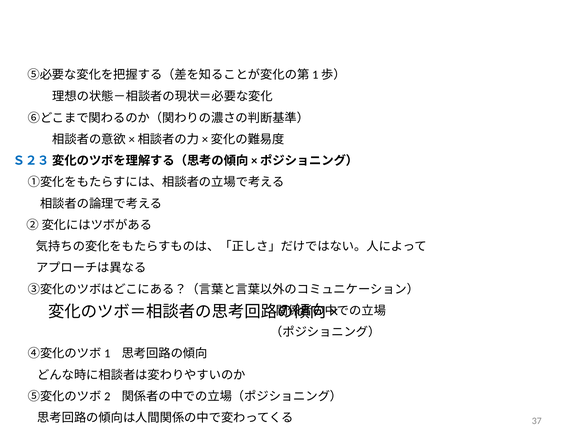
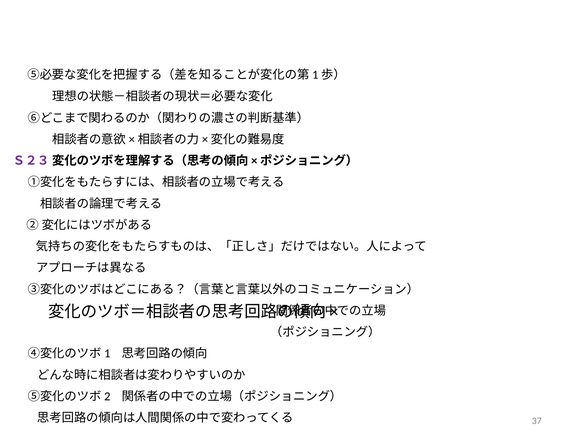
Ｓ２３ colour: blue -> purple
